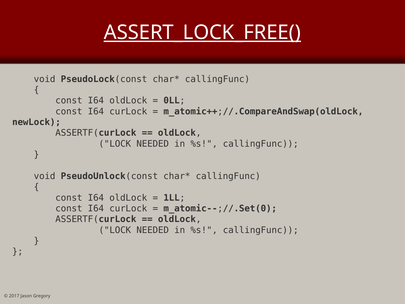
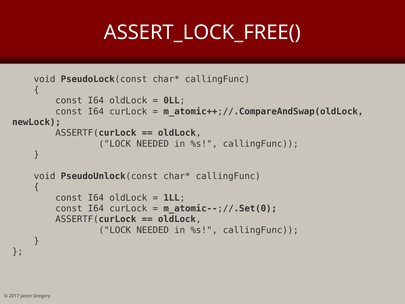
ASSERT_LOCK_FREE( underline: present -> none
